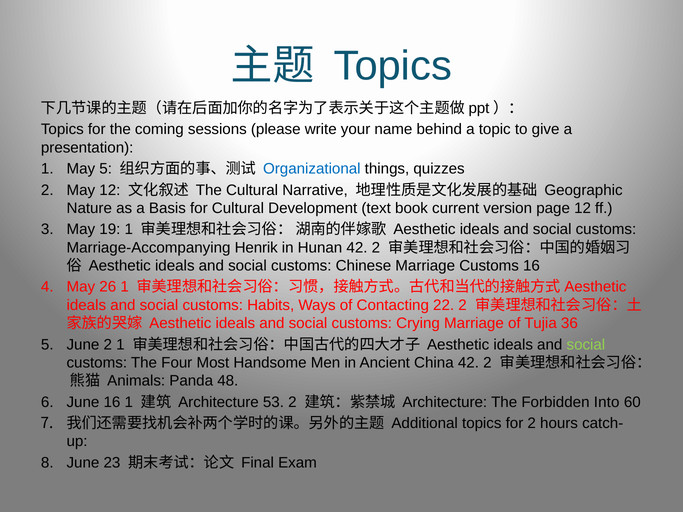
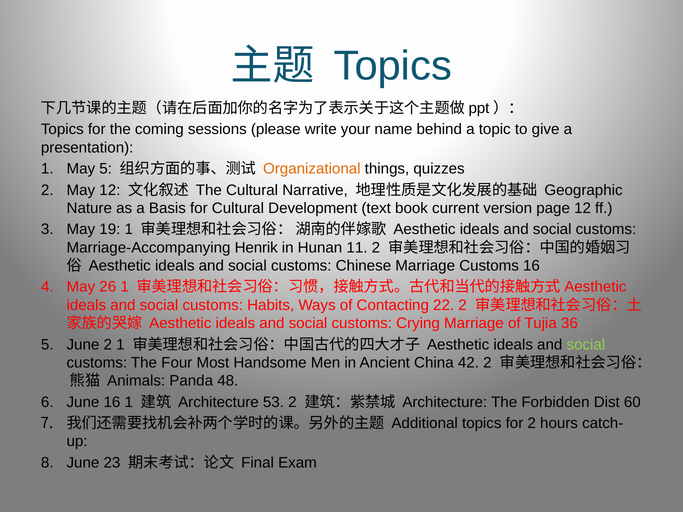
Organizational colour: blue -> orange
Hunan 42: 42 -> 11
Into: Into -> Dist
